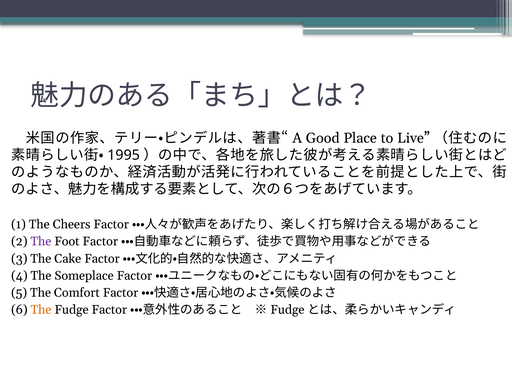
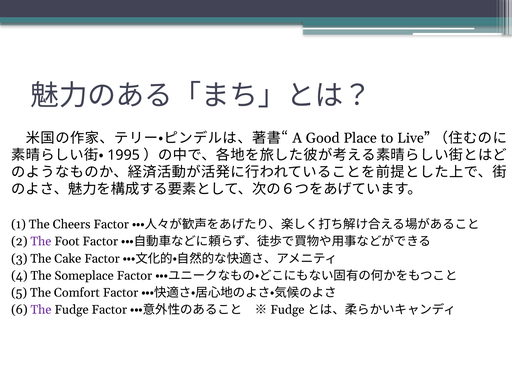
The at (41, 310) colour: orange -> purple
